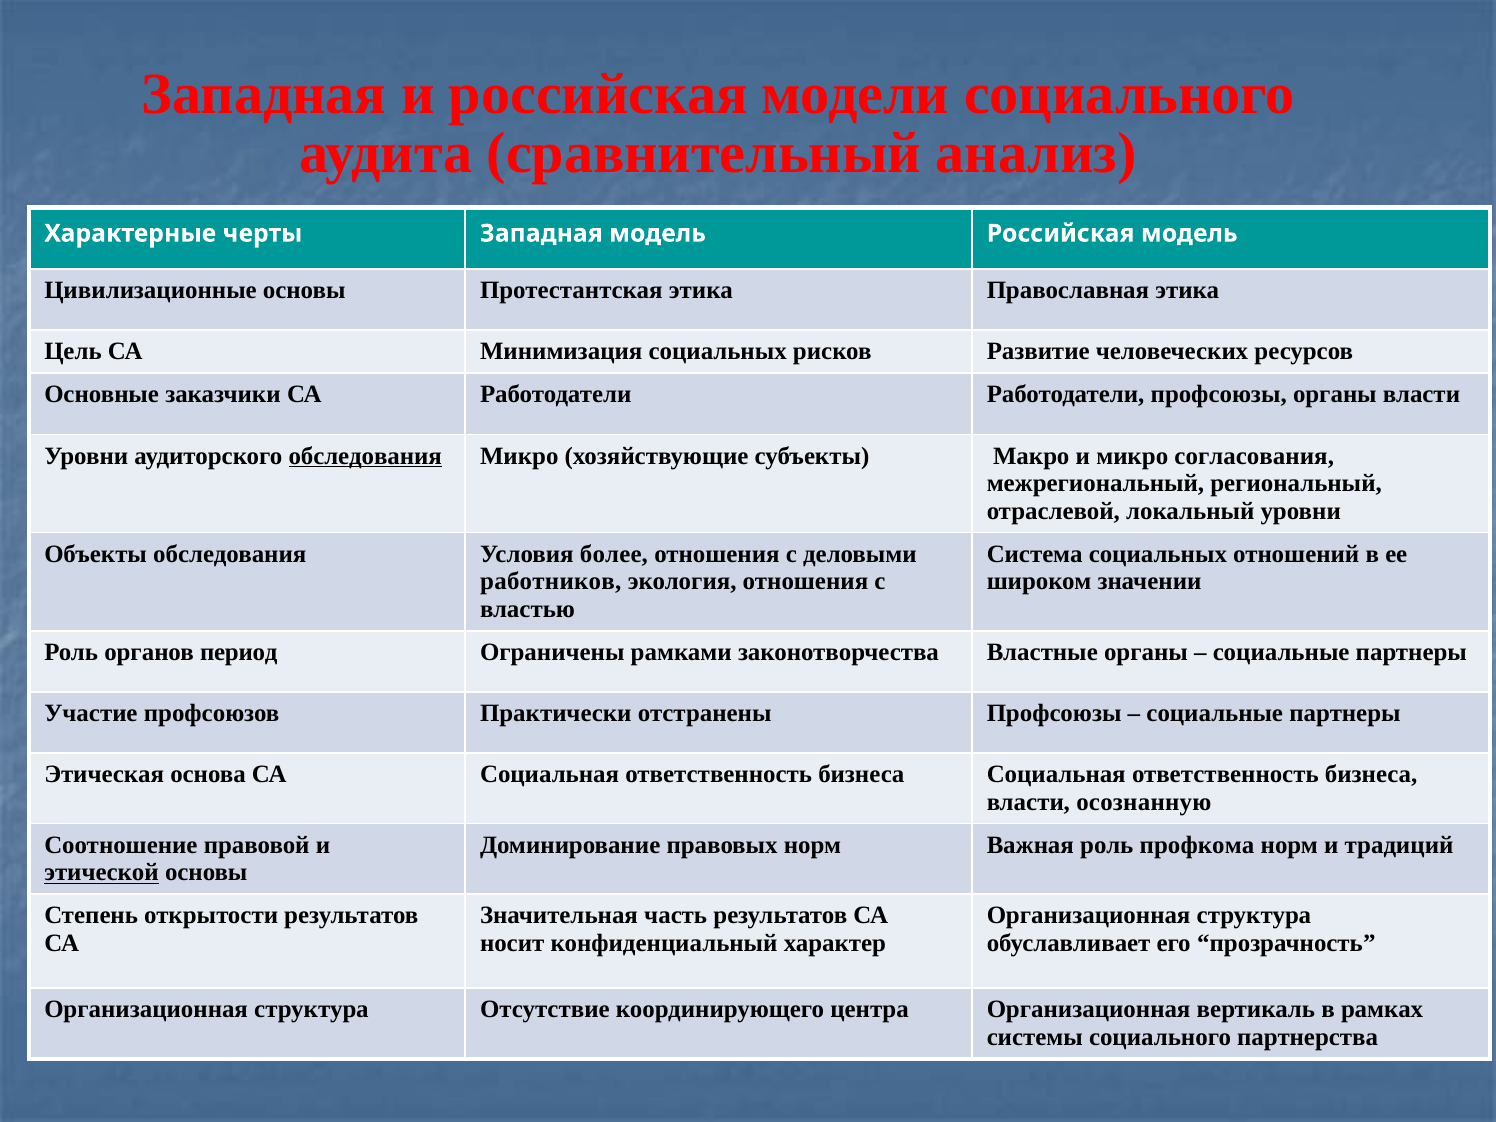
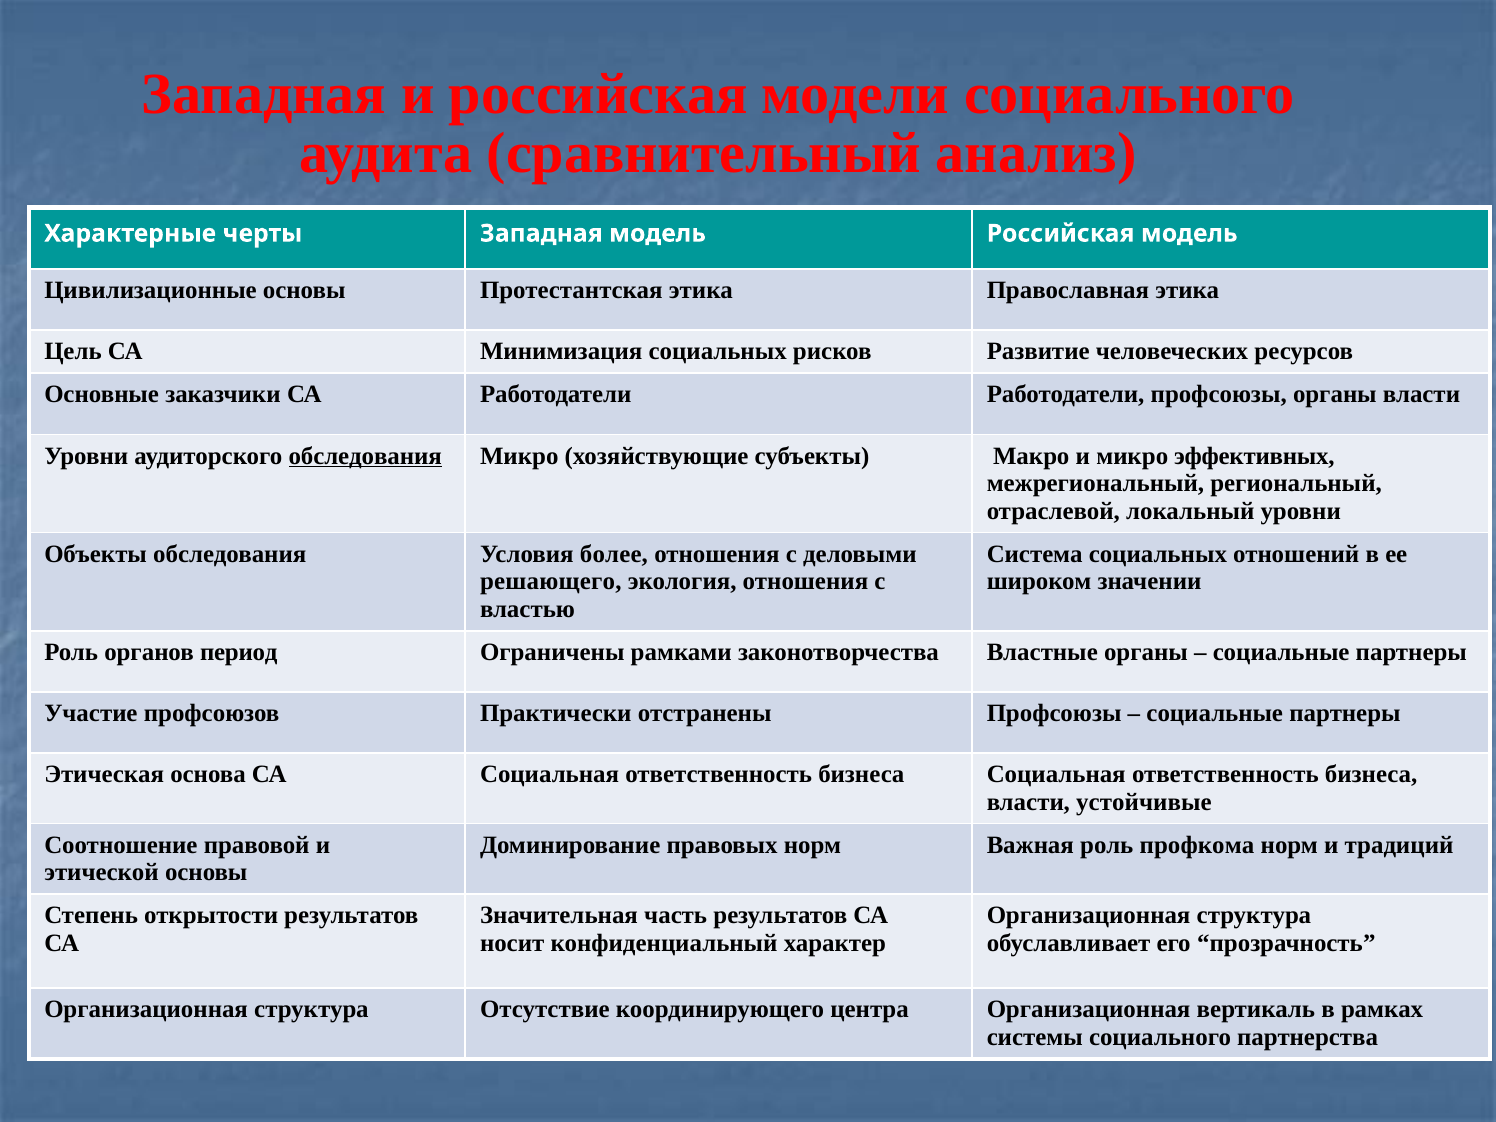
согласования: согласования -> эффективных
работников: работников -> решающего
осознанную: осознанную -> устойчивые
этической underline: present -> none
